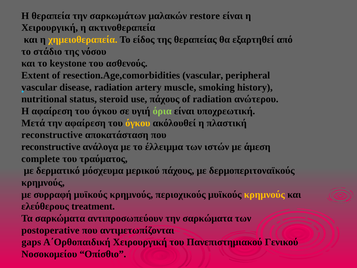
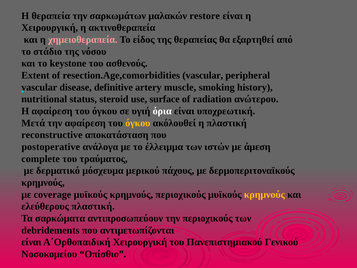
χημειοθεραπεία colour: yellow -> pink
disease radiation: radiation -> definitive
use πάχους: πάχους -> surface
όρια colour: light green -> white
reconstructive at (51, 147): reconstructive -> postoperative
συρραφή: συρραφή -> coverage
ελεύθερους treatment: treatment -> πλαστική
την σαρκώματα: σαρκώματα -> περιοχικούς
postoperative: postoperative -> debridements
gaps at (31, 242): gaps -> είναι
